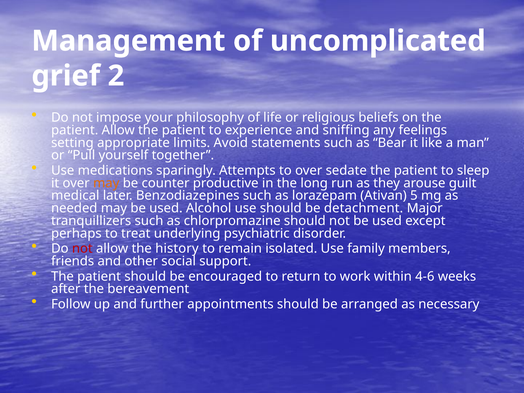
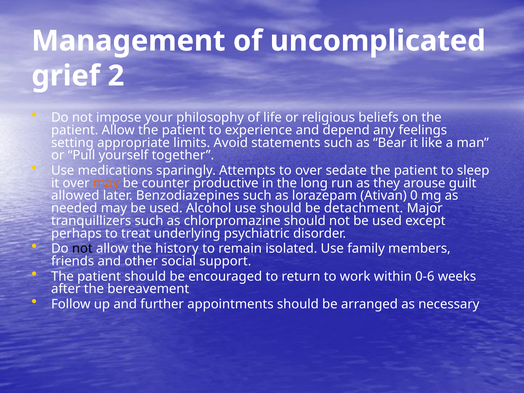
sniffing: sniffing -> depend
medical: medical -> allowed
5: 5 -> 0
not at (82, 249) colour: red -> black
4-6: 4-6 -> 0-6
